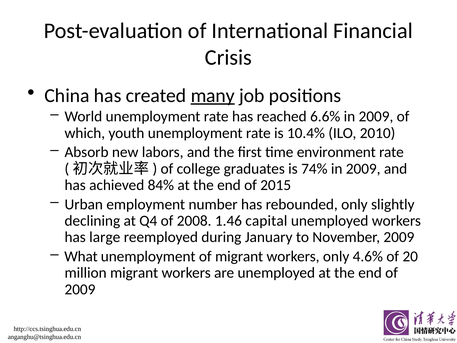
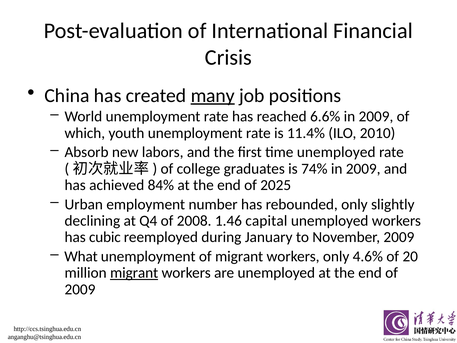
10.4%: 10.4% -> 11.4%
time environment: environment -> unemployed
2015: 2015 -> 2025
large: large -> cubic
migrant at (134, 273) underline: none -> present
